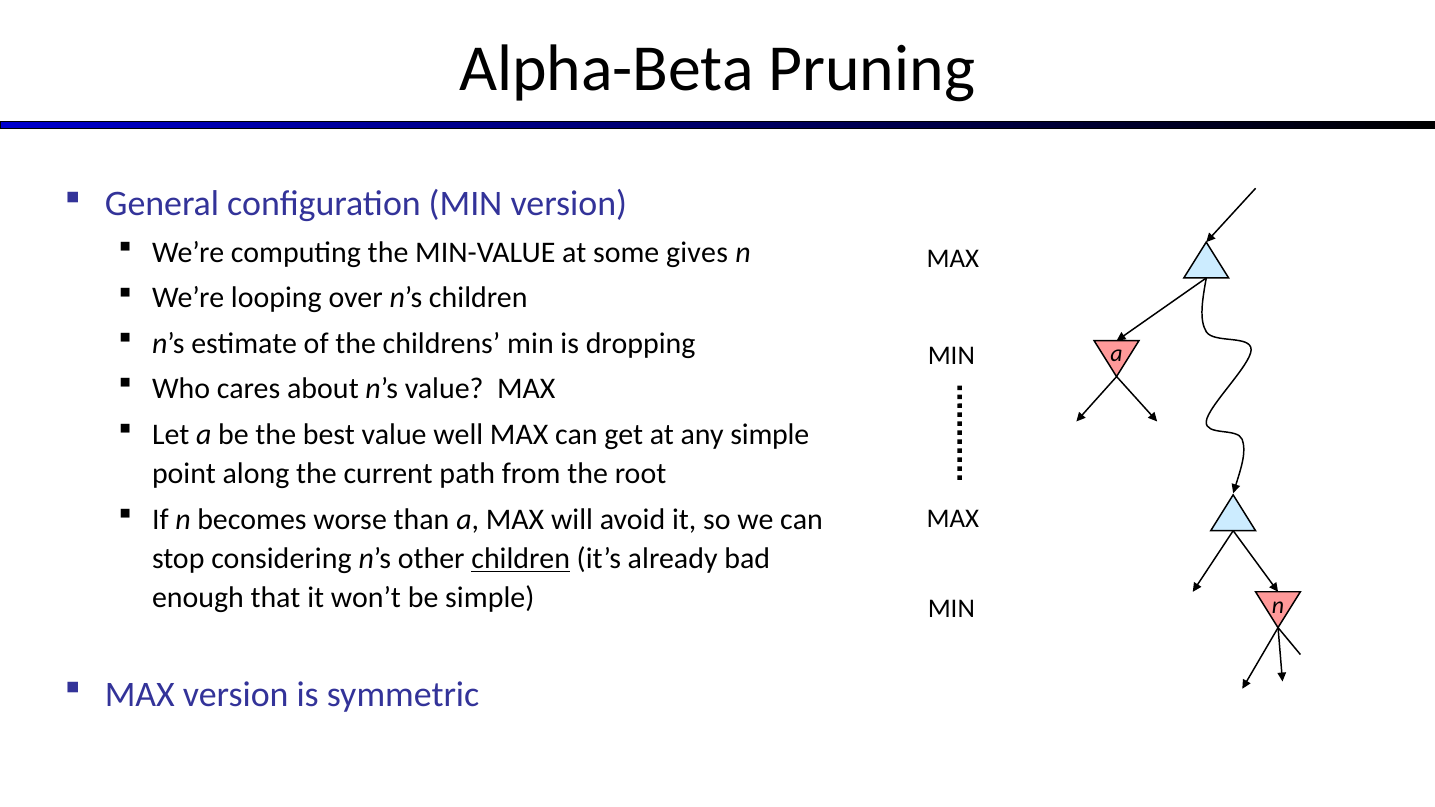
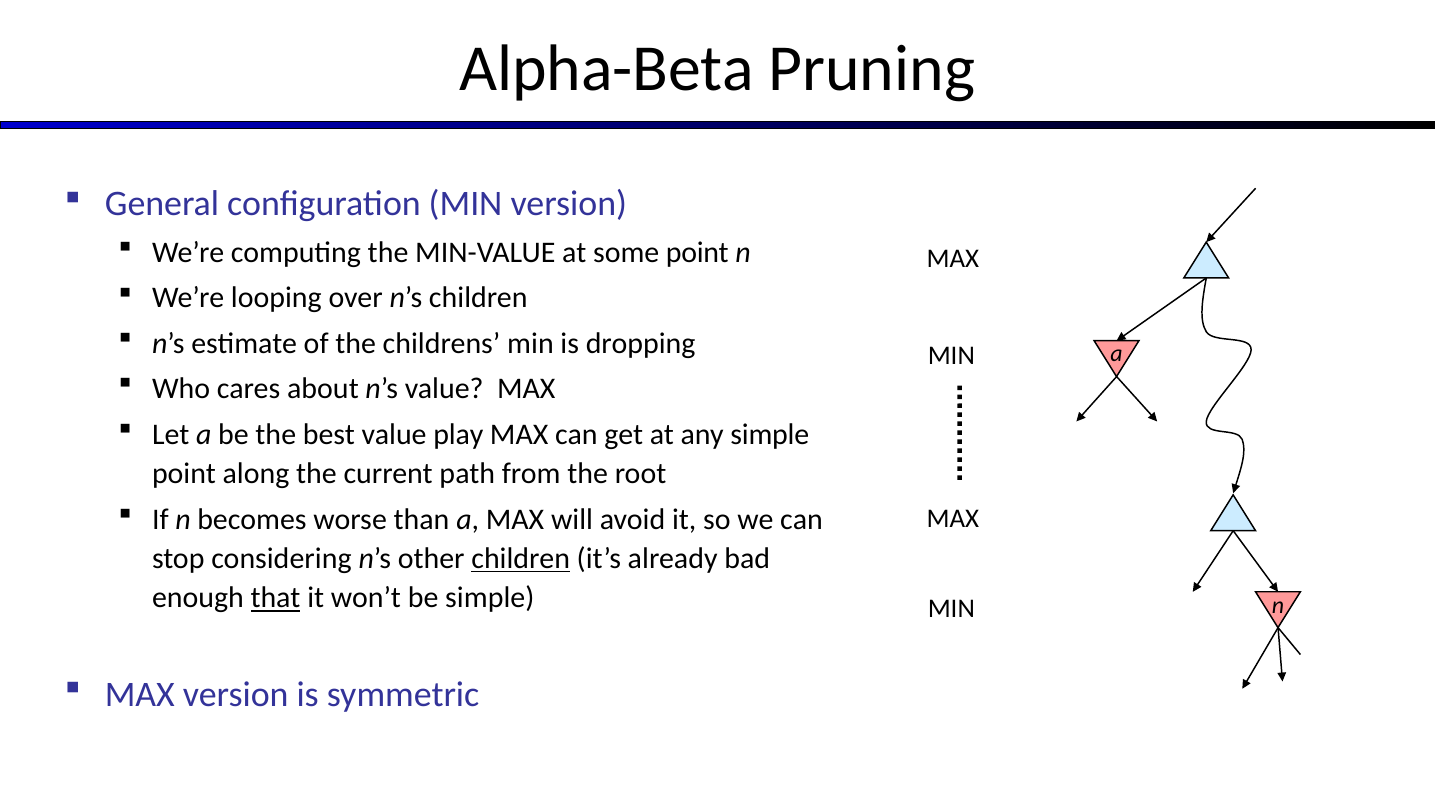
some gives: gives -> point
well: well -> play
that underline: none -> present
